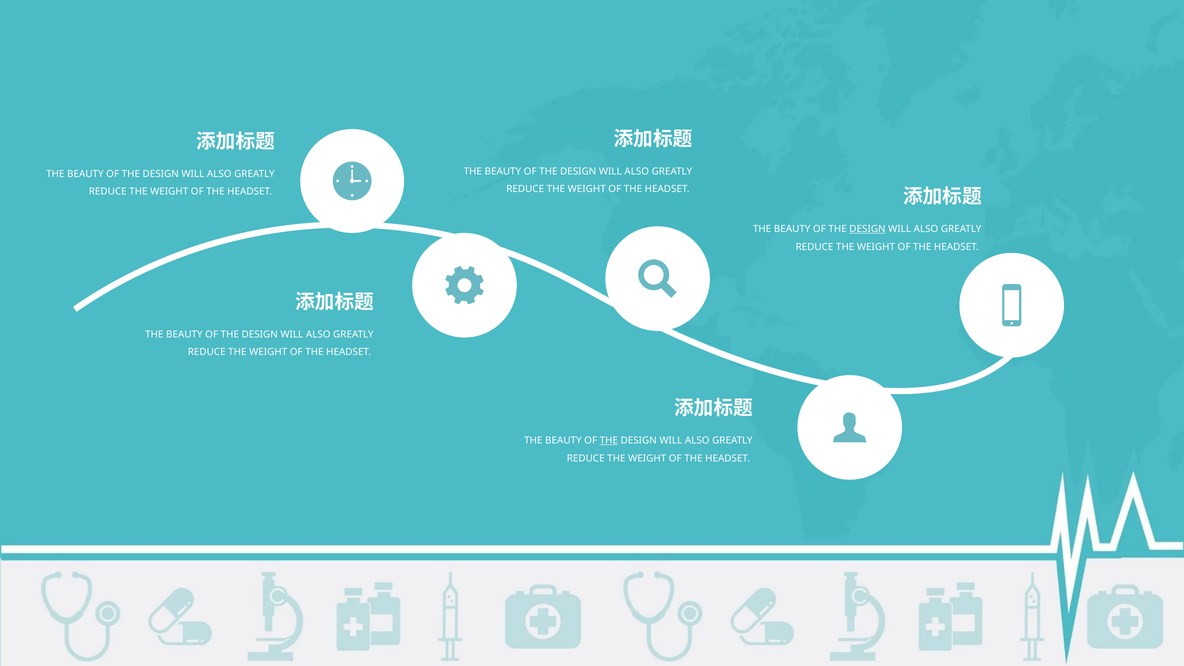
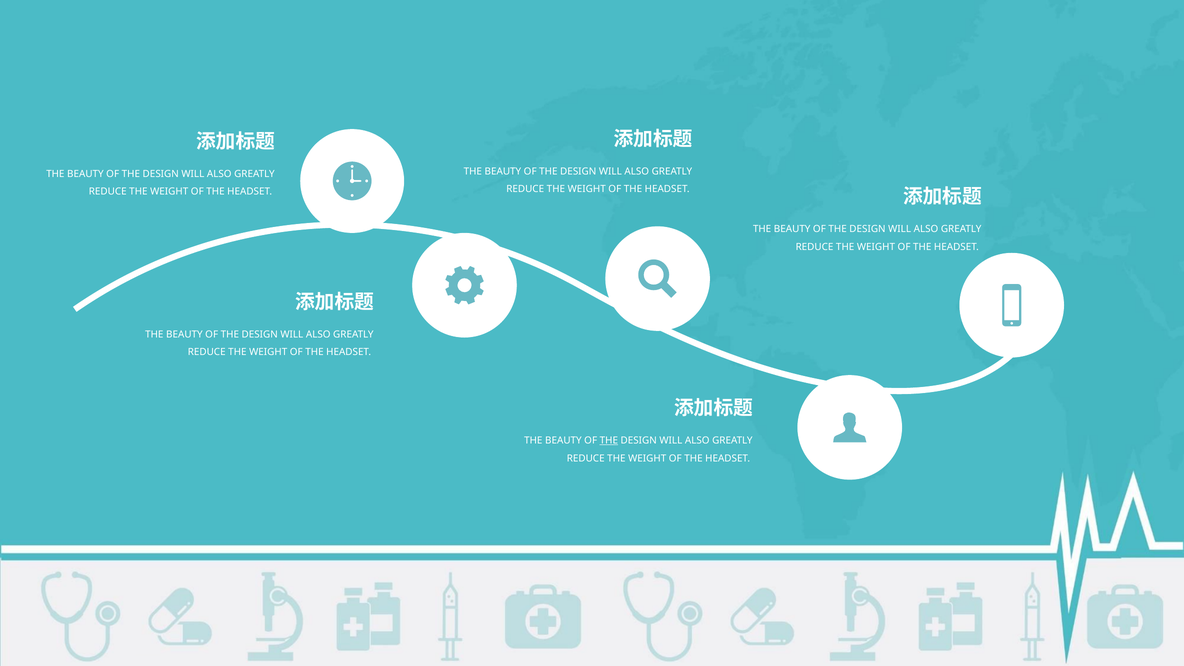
DESIGN at (867, 229) underline: present -> none
